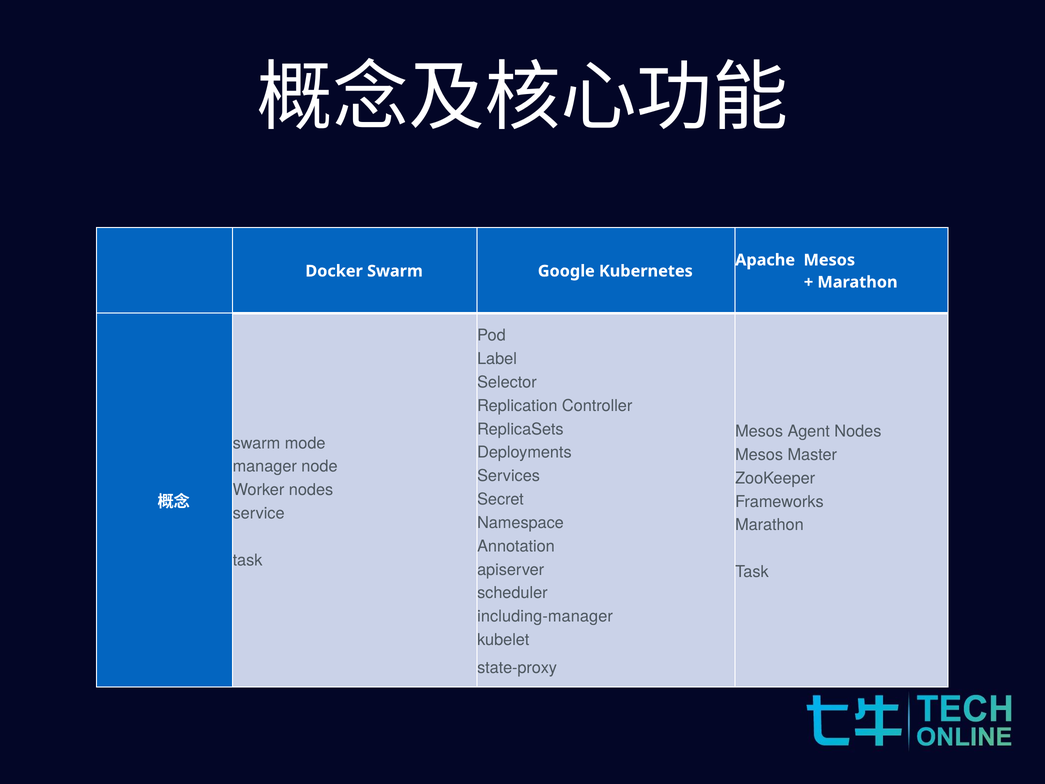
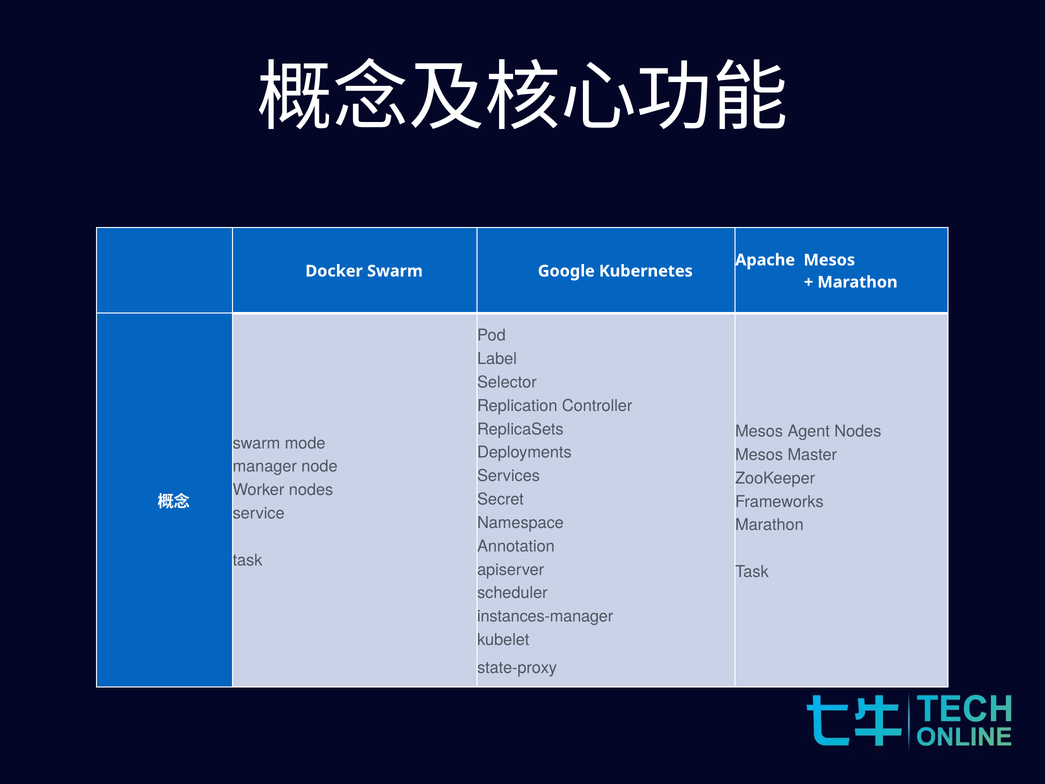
including-manager: including-manager -> instances-manager
